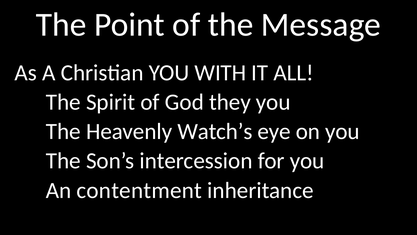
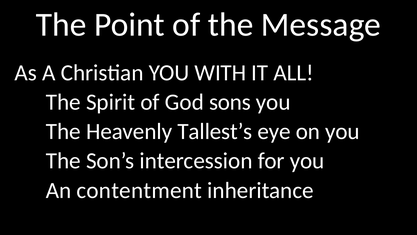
they: they -> sons
Watch’s: Watch’s -> Tallest’s
